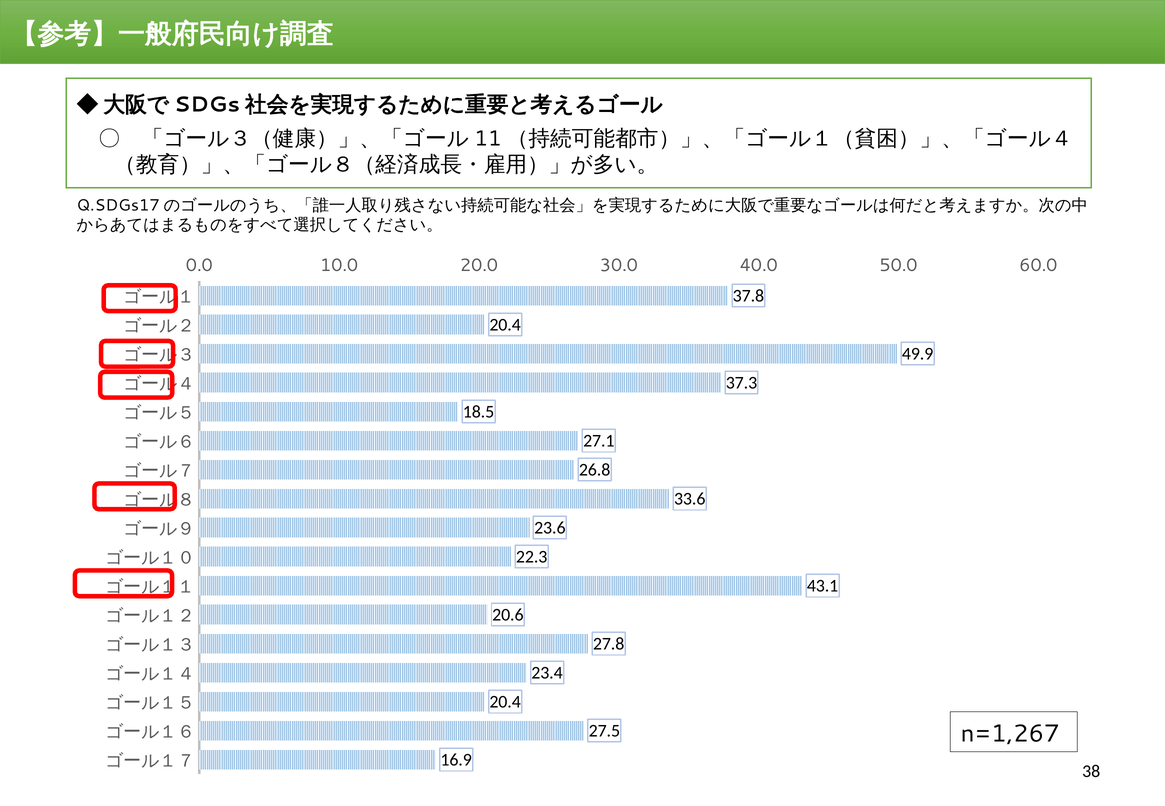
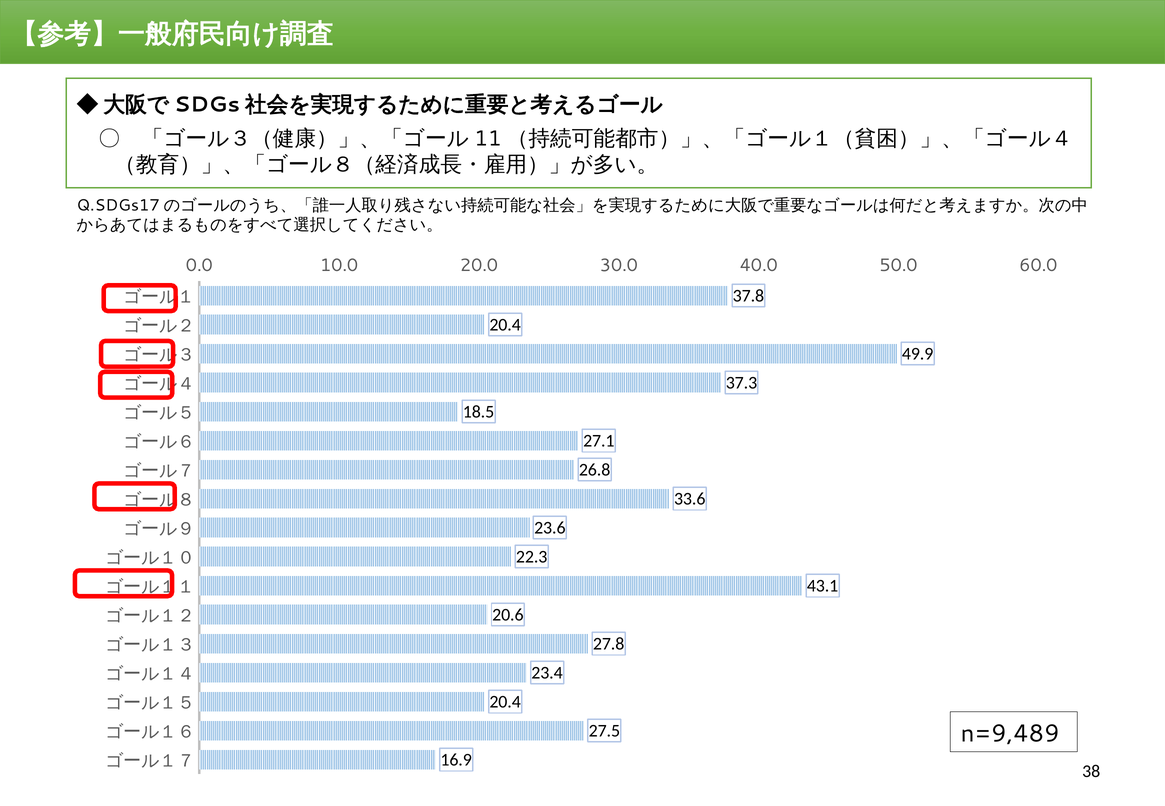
n=1,267: n=1,267 -> n=9,489
